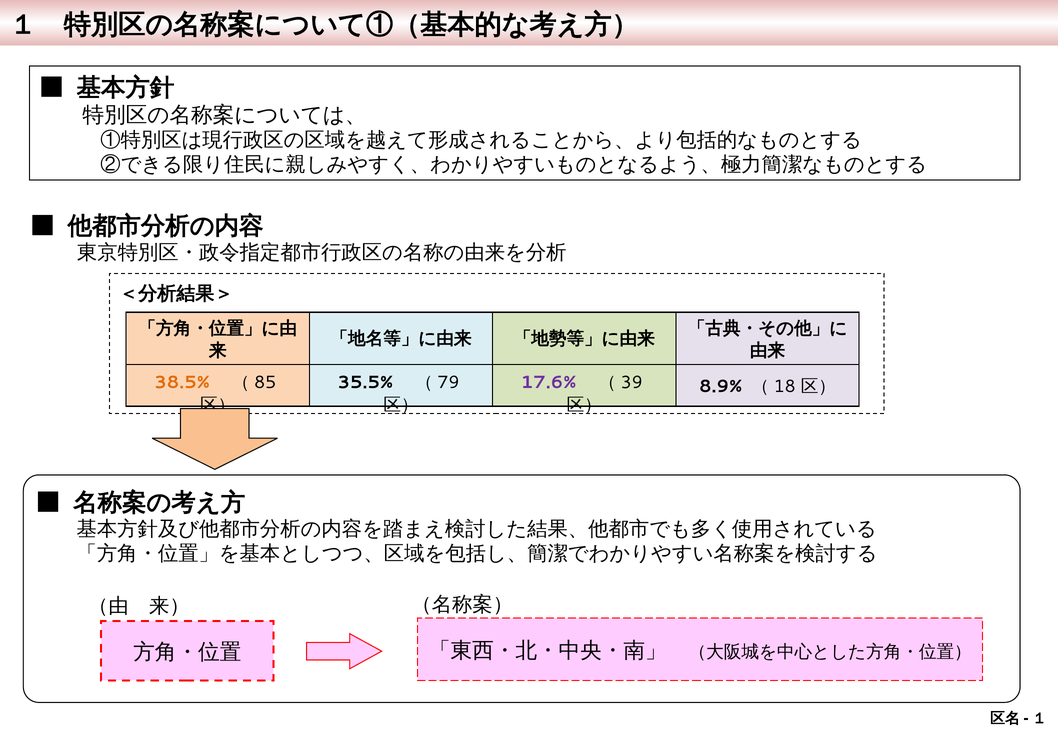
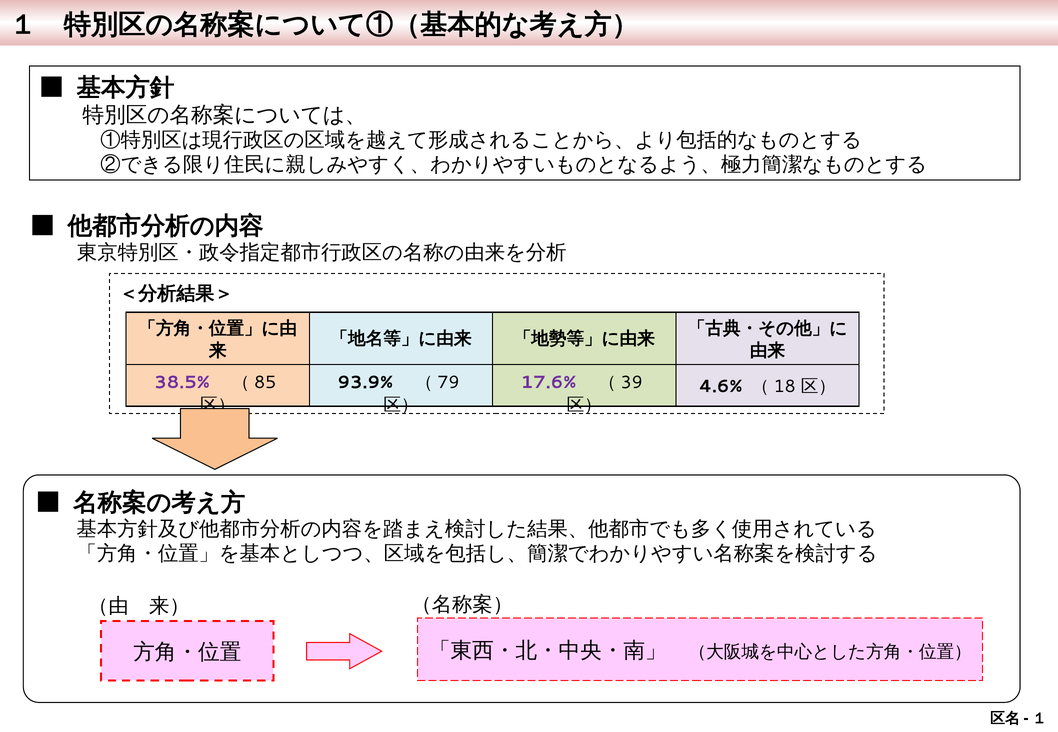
38.5% colour: orange -> purple
35.5%: 35.5% -> 93.9%
8.9%: 8.9% -> 4.6%
